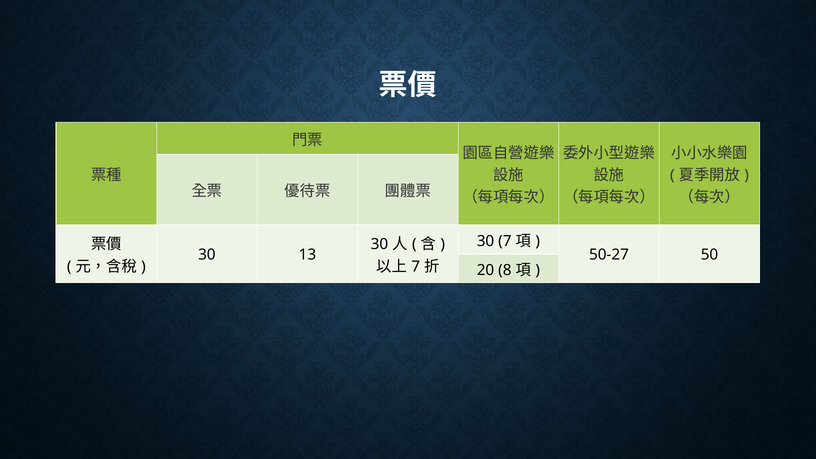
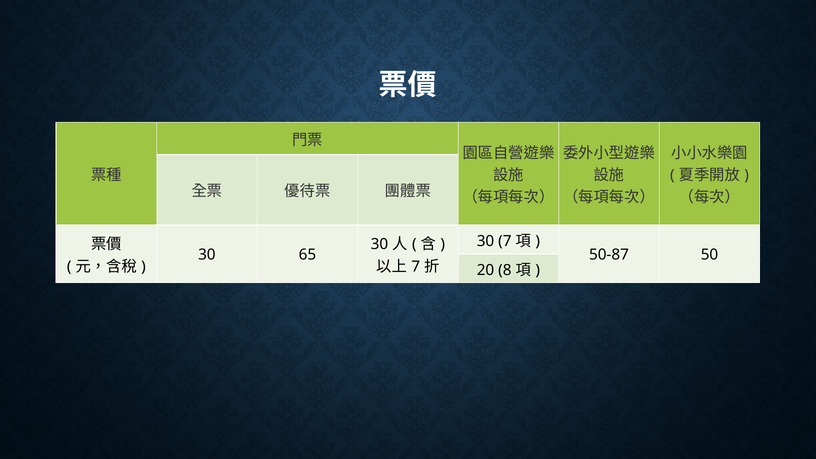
13: 13 -> 65
50-27: 50-27 -> 50-87
